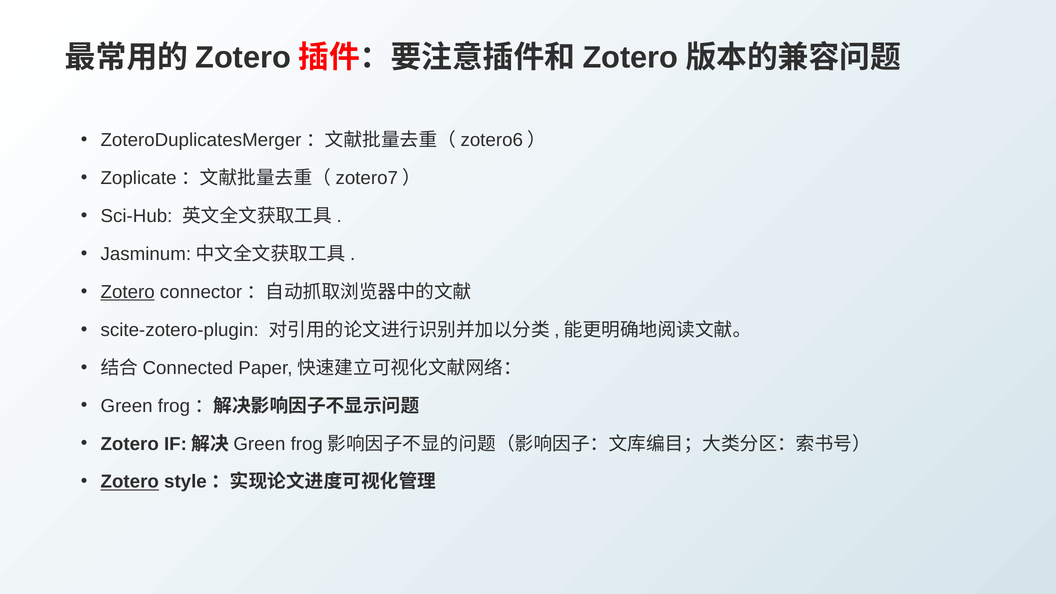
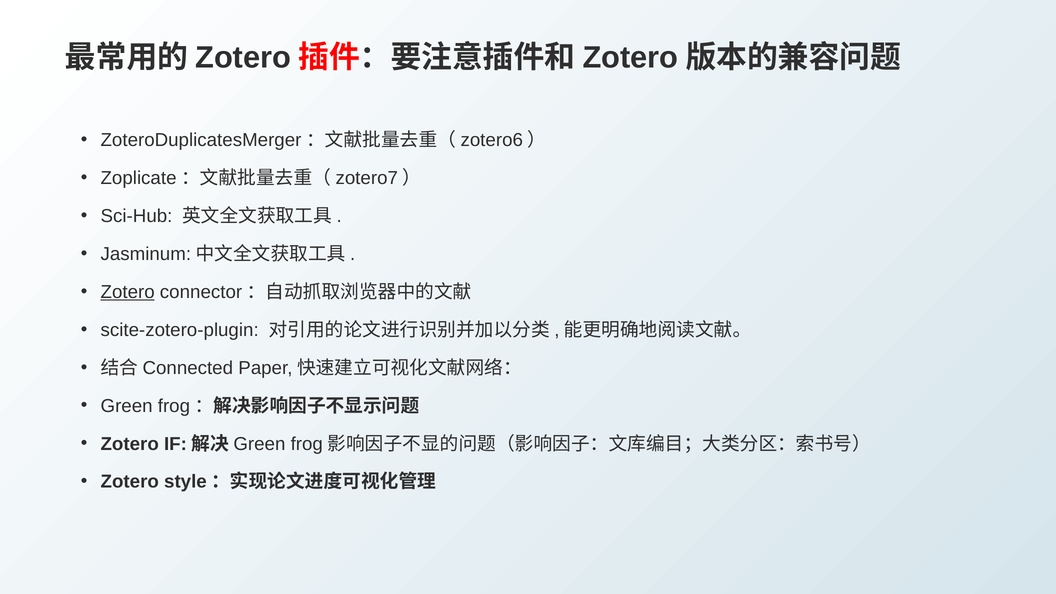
Zotero at (130, 482) underline: present -> none
